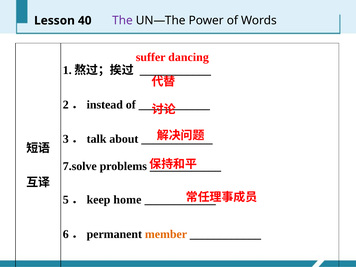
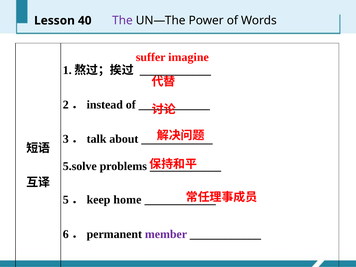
dancing: dancing -> imagine
7.solve: 7.solve -> 5.solve
member colour: orange -> purple
